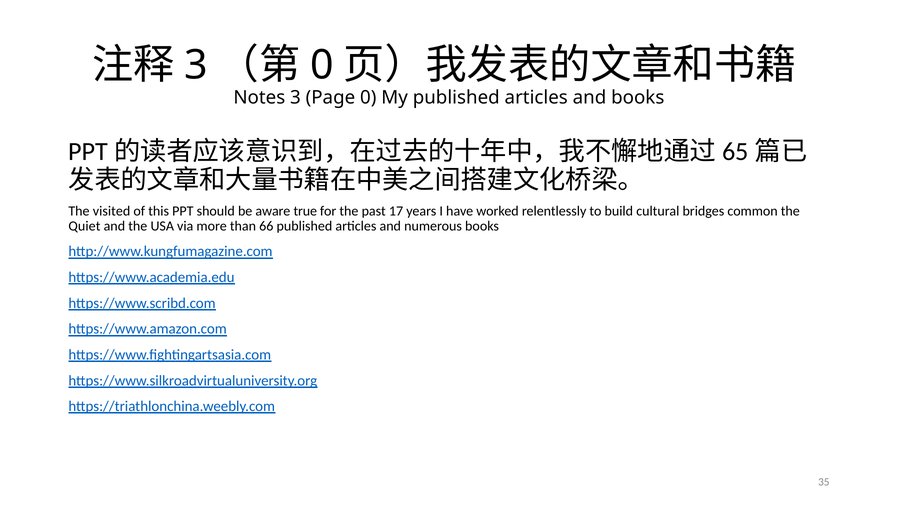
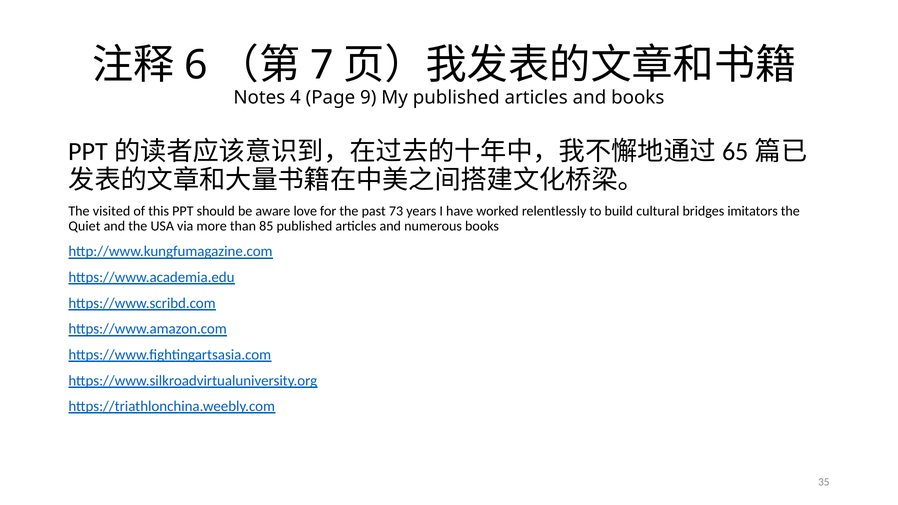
3 at (196, 65): 3 -> 6
0 at (322, 65): 0 -> 7
Notes 3: 3 -> 4
Page 0: 0 -> 9
true: true -> love
17: 17 -> 73
common: common -> imitators
66: 66 -> 85
